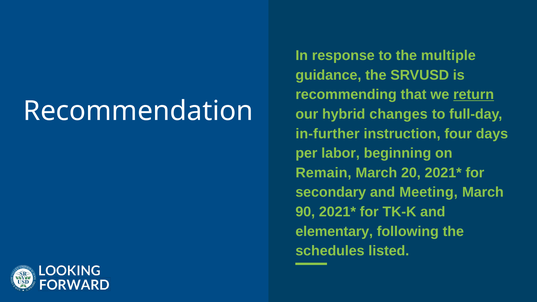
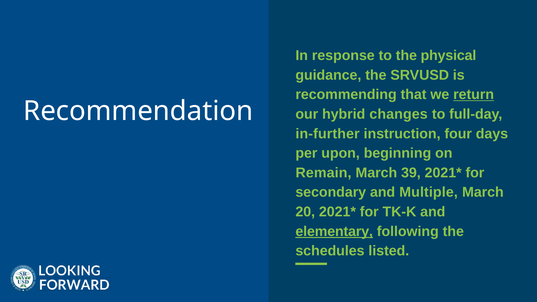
multiple: multiple -> physical
labor: labor -> upon
20: 20 -> 39
Meeting: Meeting -> Multiple
90: 90 -> 20
elementary underline: none -> present
